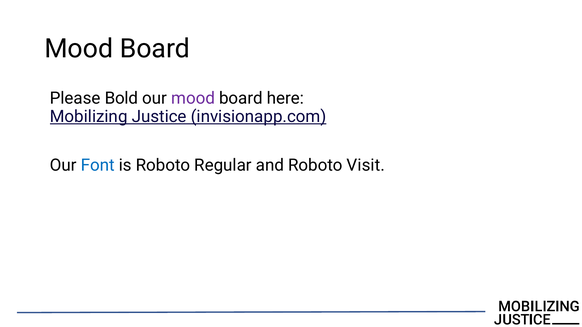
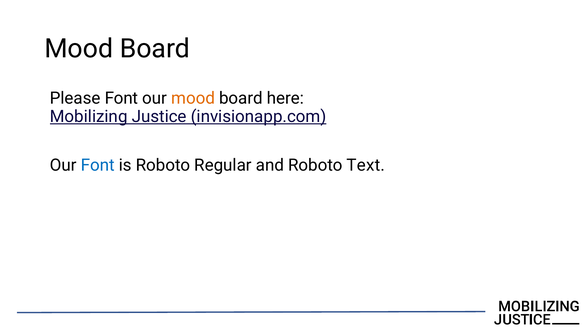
Please Bold: Bold -> Font
mood at (193, 98) colour: purple -> orange
Visit: Visit -> Text
